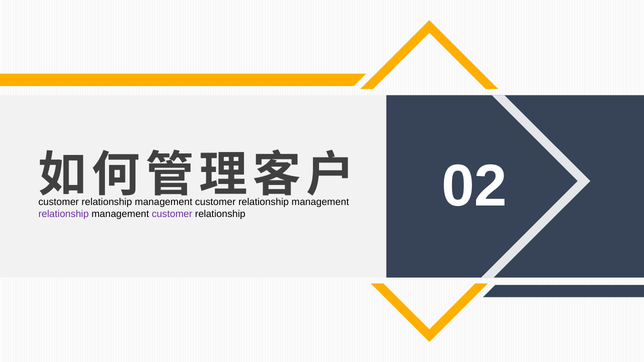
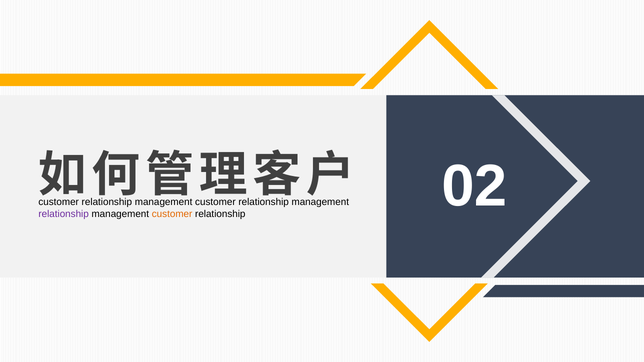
customer at (172, 214) colour: purple -> orange
